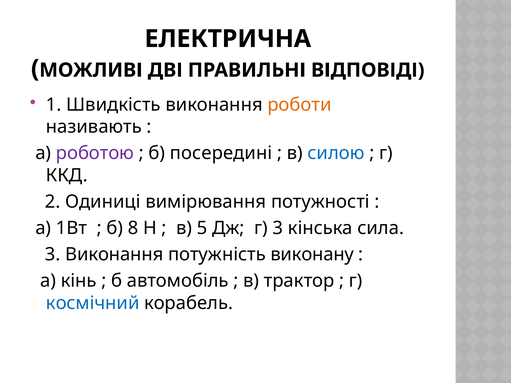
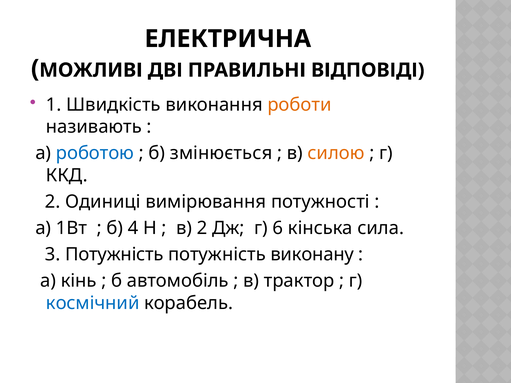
роботою colour: purple -> blue
посередині: посередині -> змінюється
силою colour: blue -> orange
8: 8 -> 4
в 5: 5 -> 2
г 3: 3 -> 6
3 Виконання: Виконання -> Потужність
